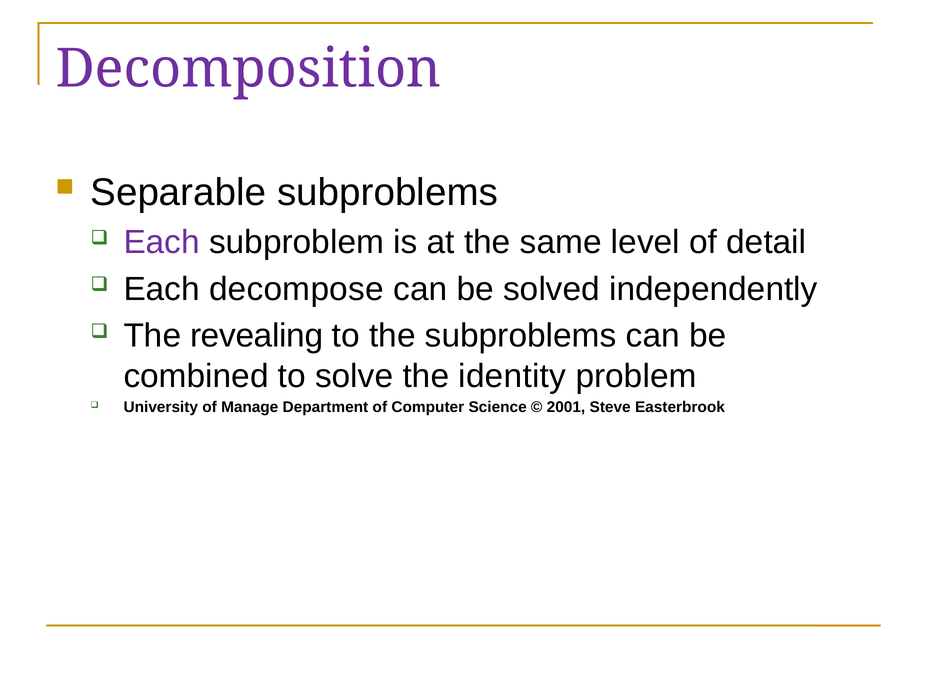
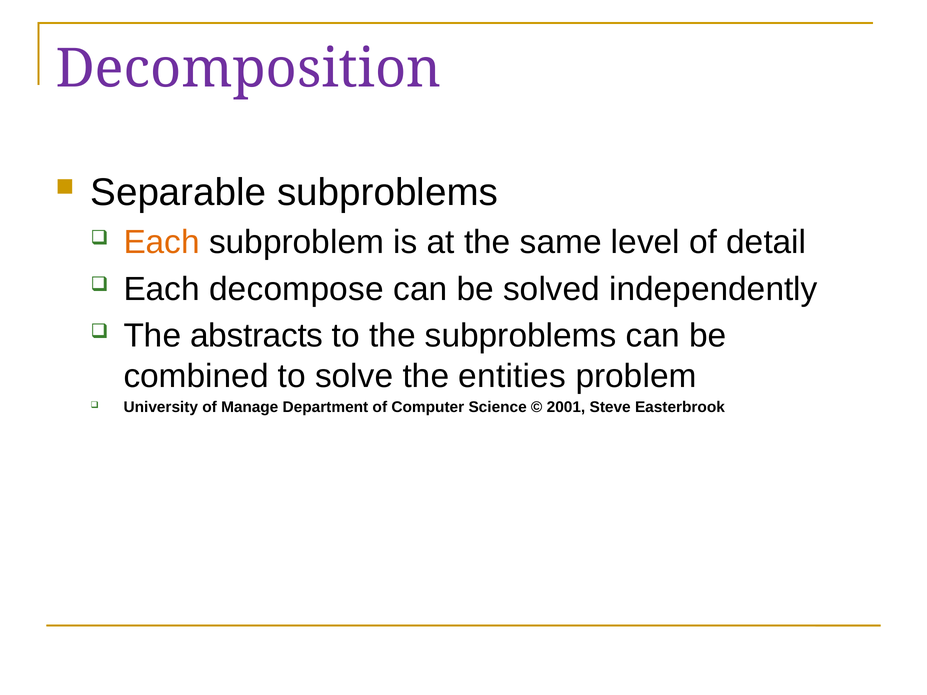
Each at (162, 242) colour: purple -> orange
revealing: revealing -> abstracts
identity: identity -> entities
